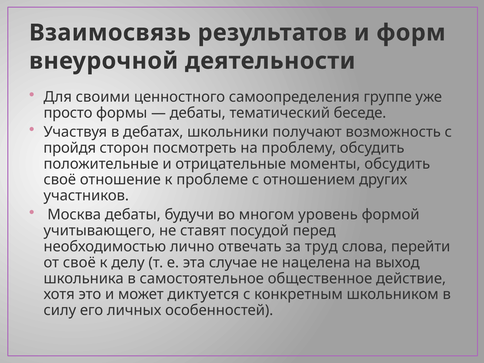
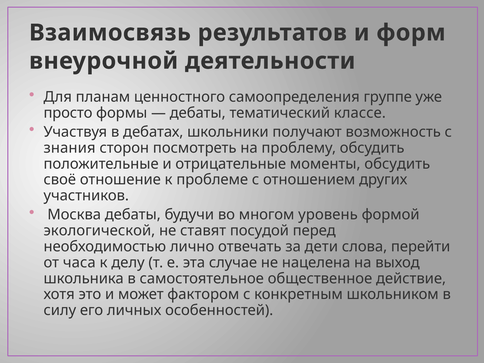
своими: своими -> планам
беседе: беседе -> классе
пройдя: пройдя -> знания
учитывающего: учитывающего -> экологической
труд: труд -> дети
от своё: своё -> часа
диктуется: диктуется -> фактором
